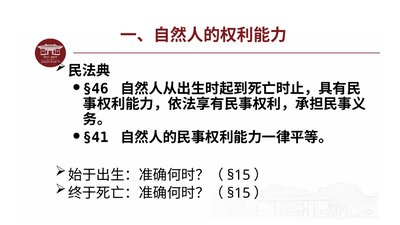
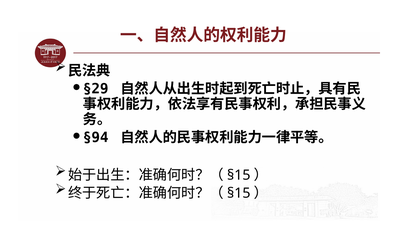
§46: §46 -> §29
§41: §41 -> §94
